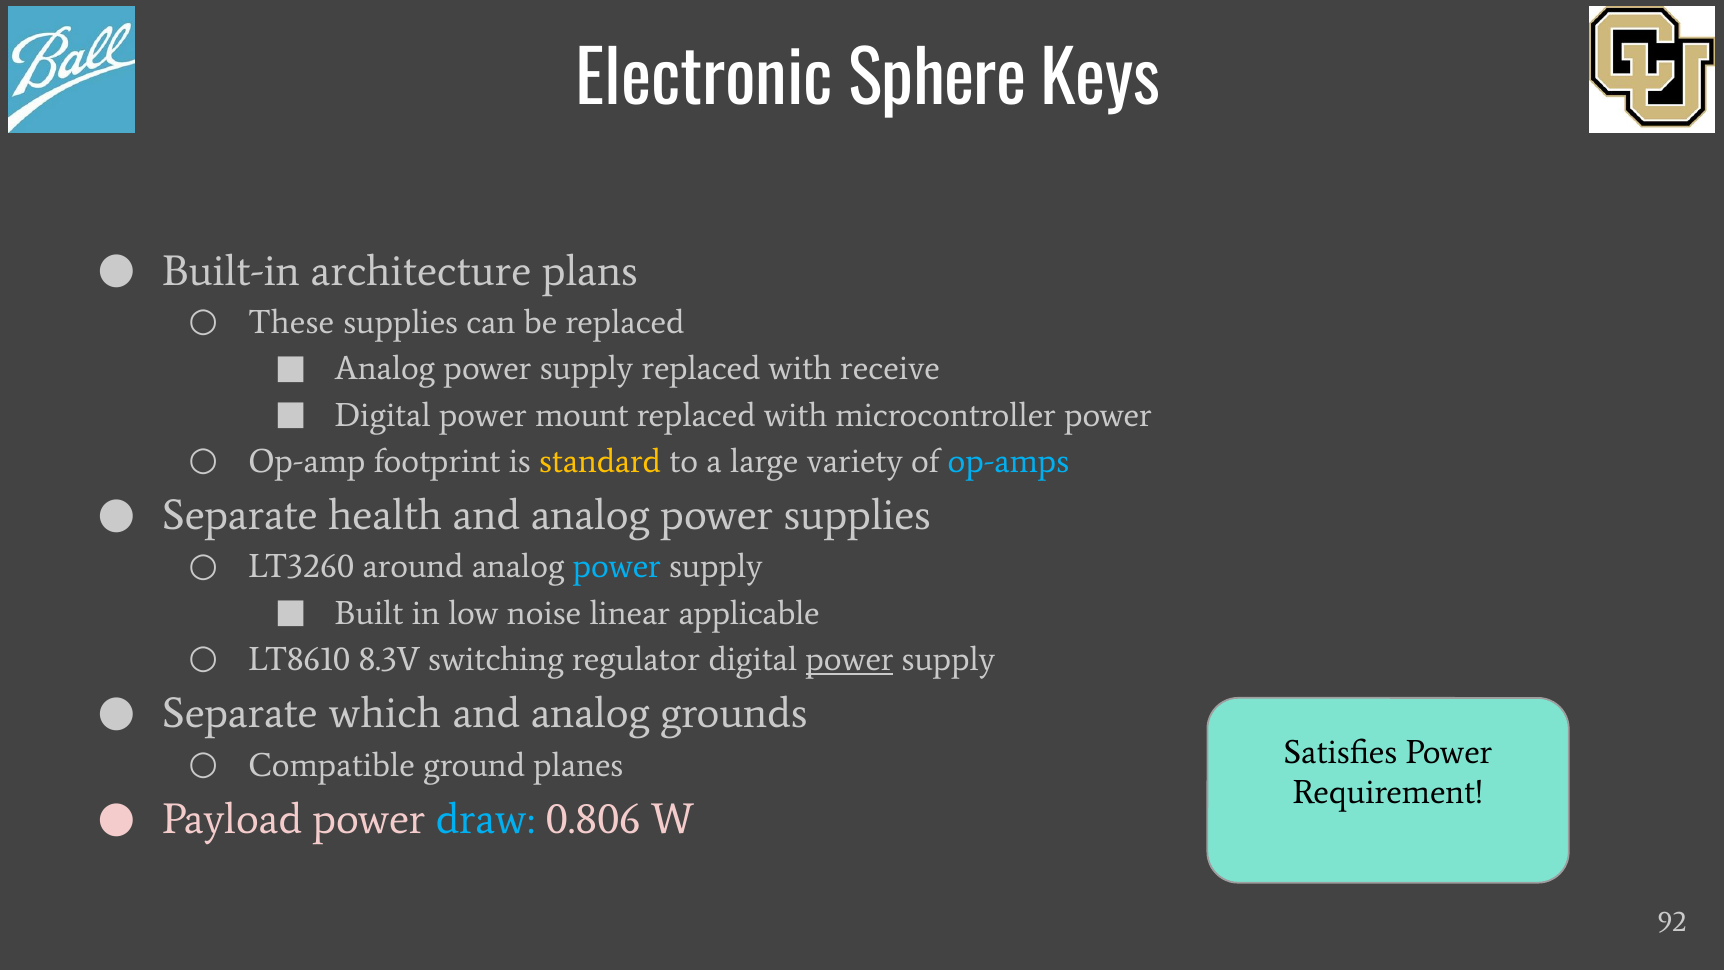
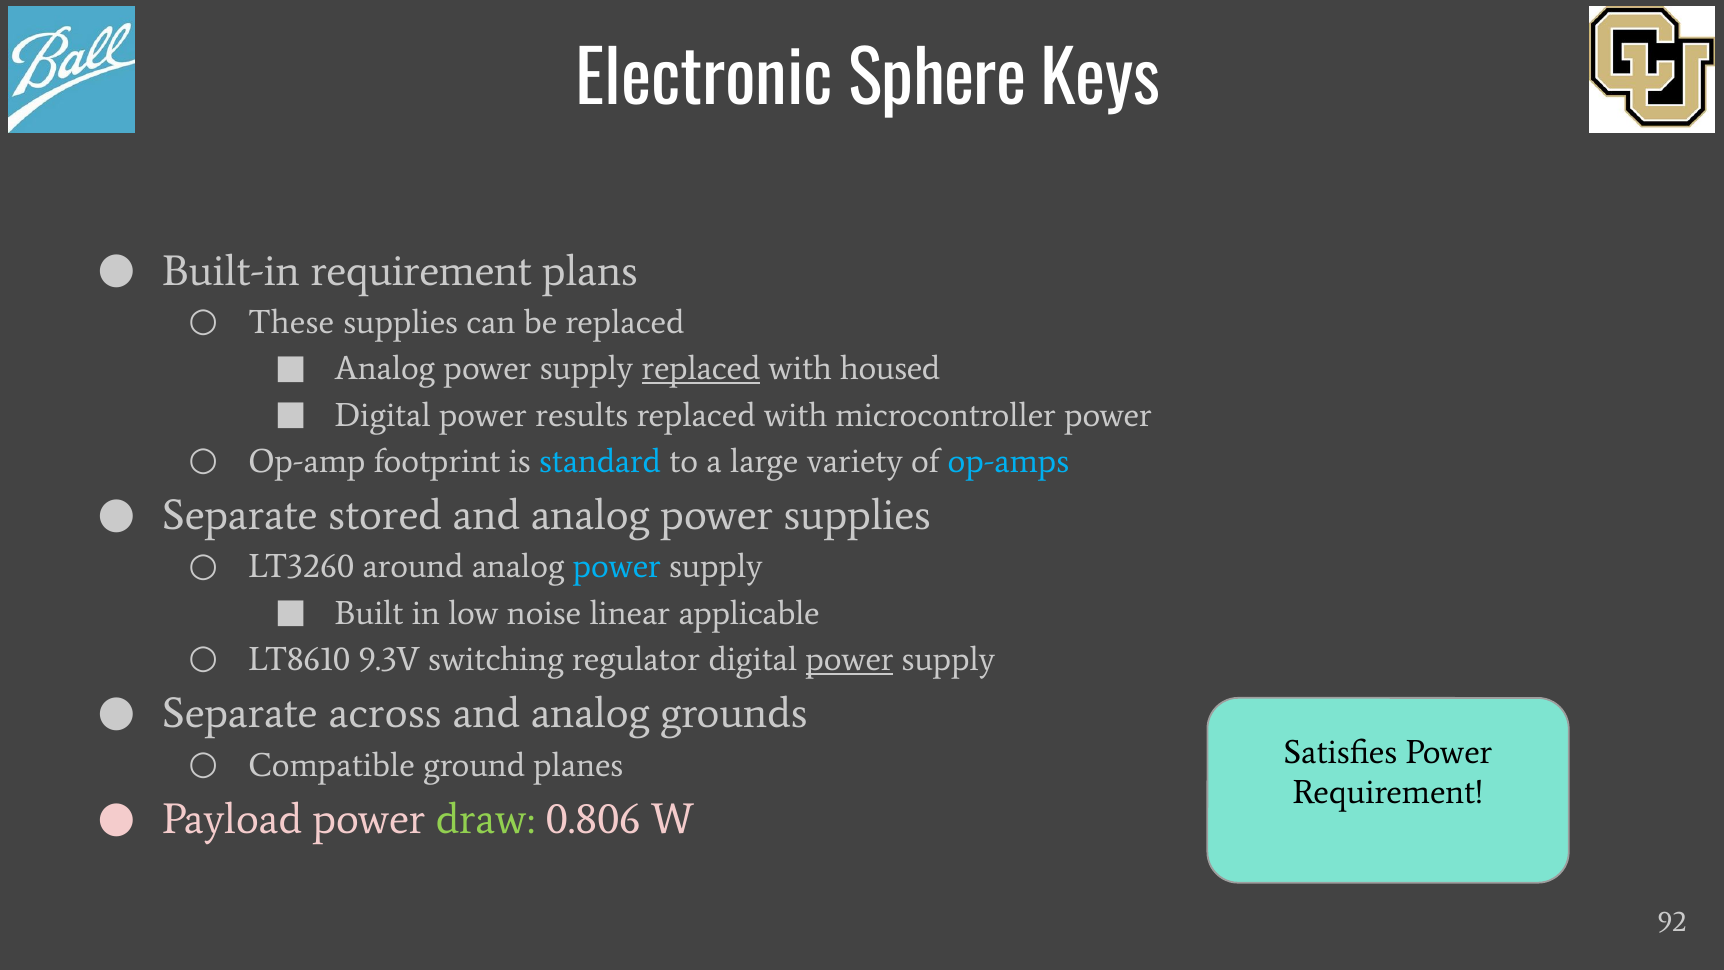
Built-in architecture: architecture -> requirement
replaced at (701, 369) underline: none -> present
receive: receive -> housed
mount: mount -> results
standard colour: yellow -> light blue
health: health -> stored
8.3V: 8.3V -> 9.3V
which: which -> across
draw colour: light blue -> light green
